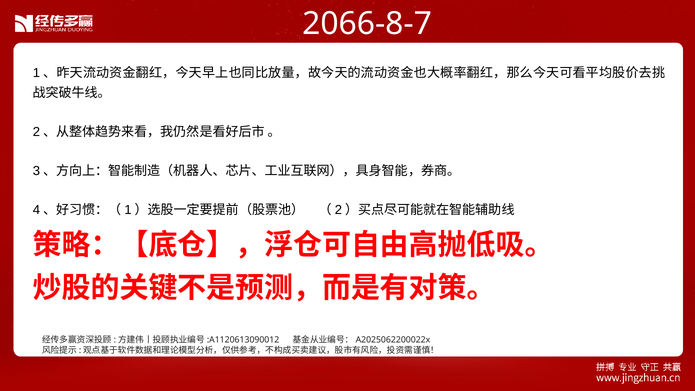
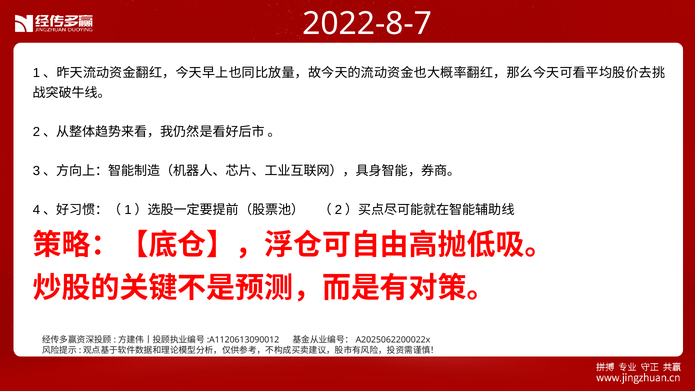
2066-8-7: 2066-8-7 -> 2022-8-7
